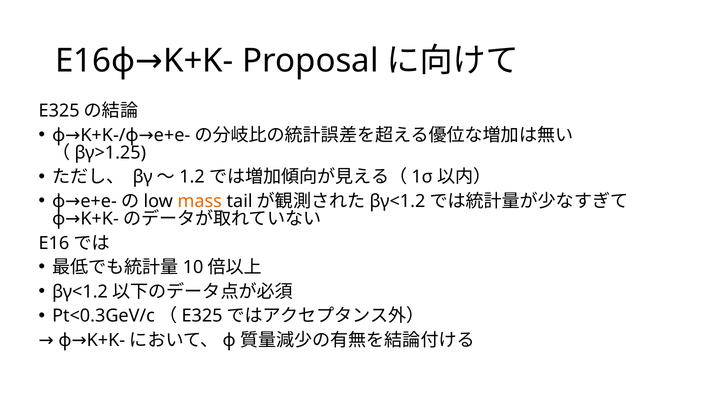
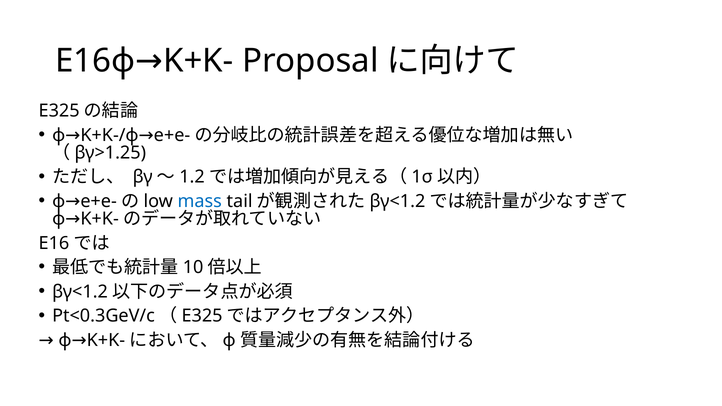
mass colour: orange -> blue
